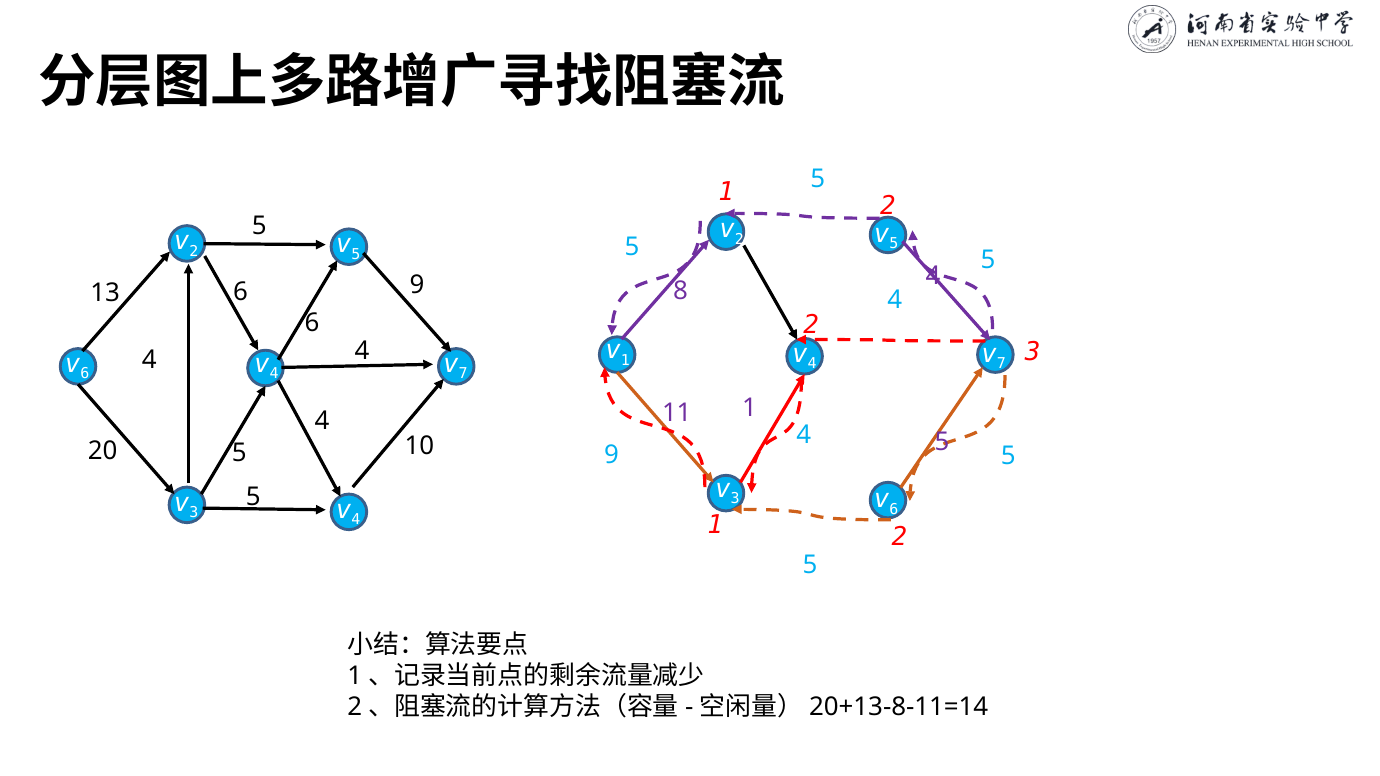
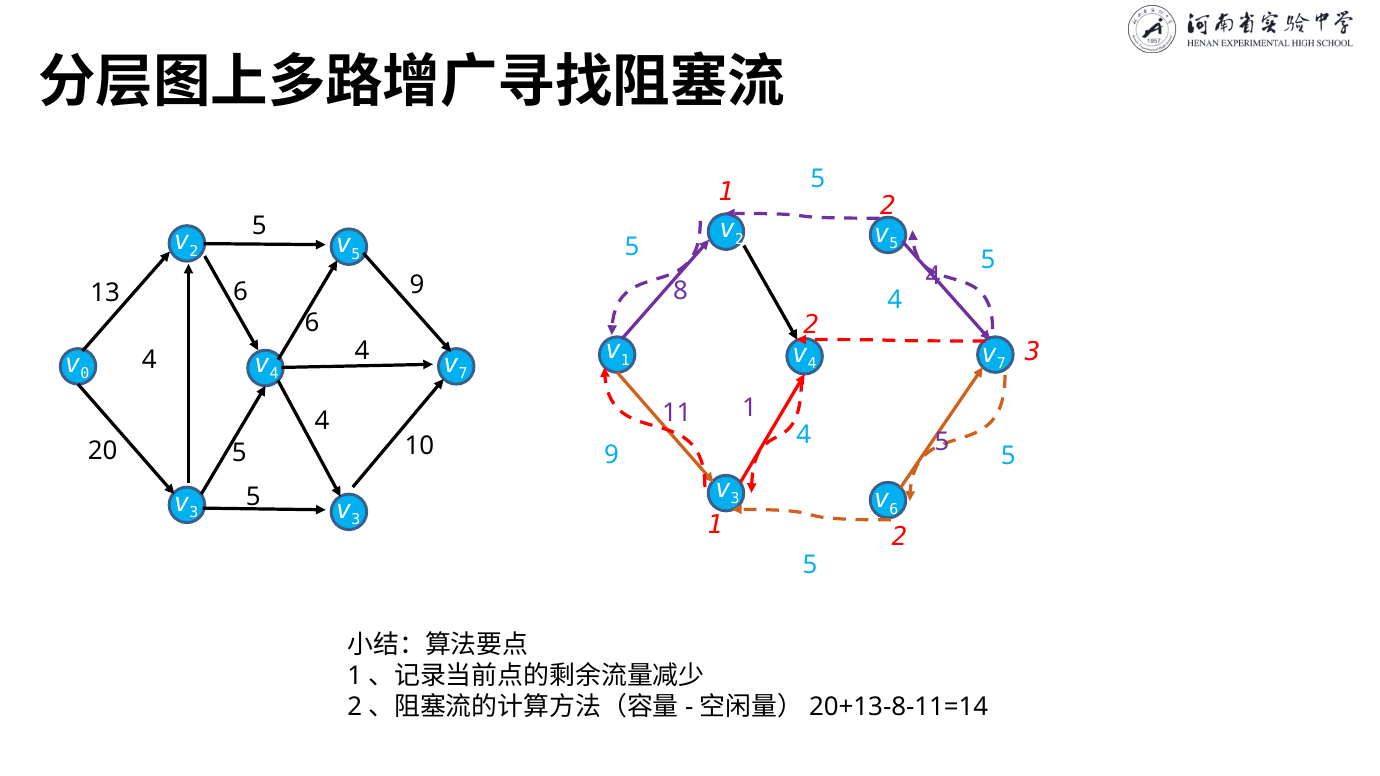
6 at (85, 374): 6 -> 0
4 at (356, 520): 4 -> 3
